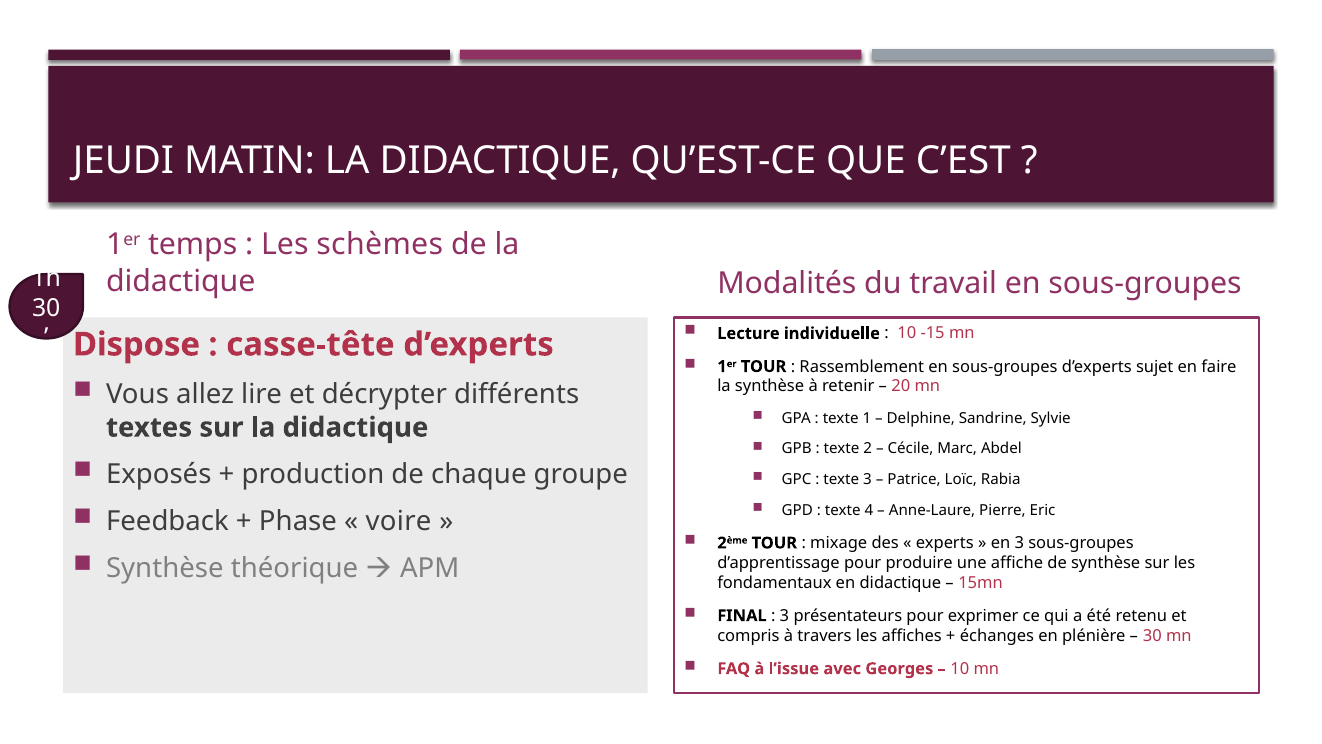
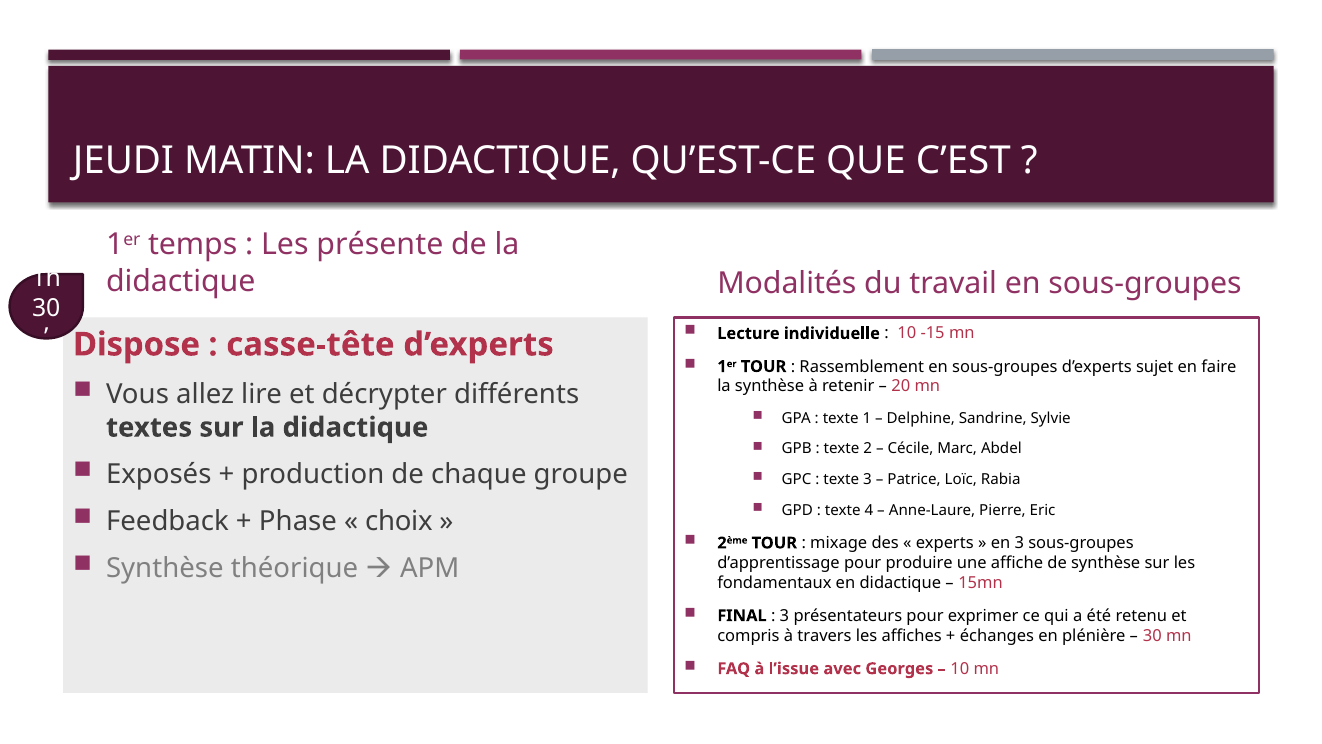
schèmes: schèmes -> présente
voire: voire -> choix
